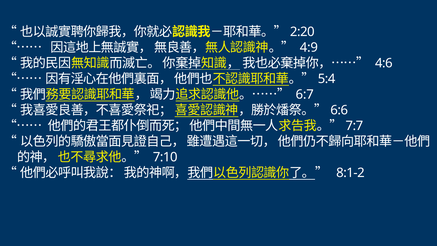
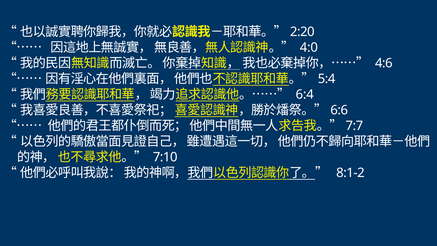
4:9: 4:9 -> 4:0
6:7: 6:7 -> 6:4
